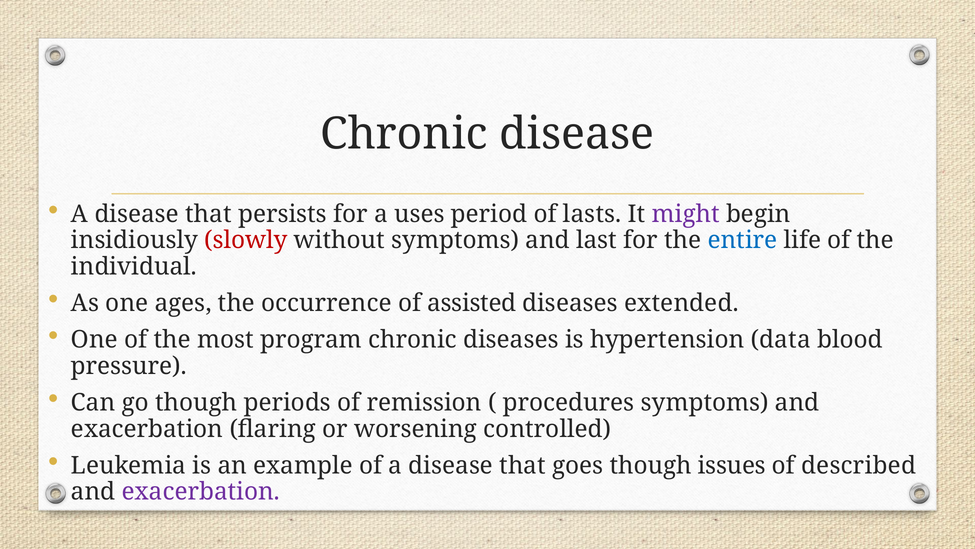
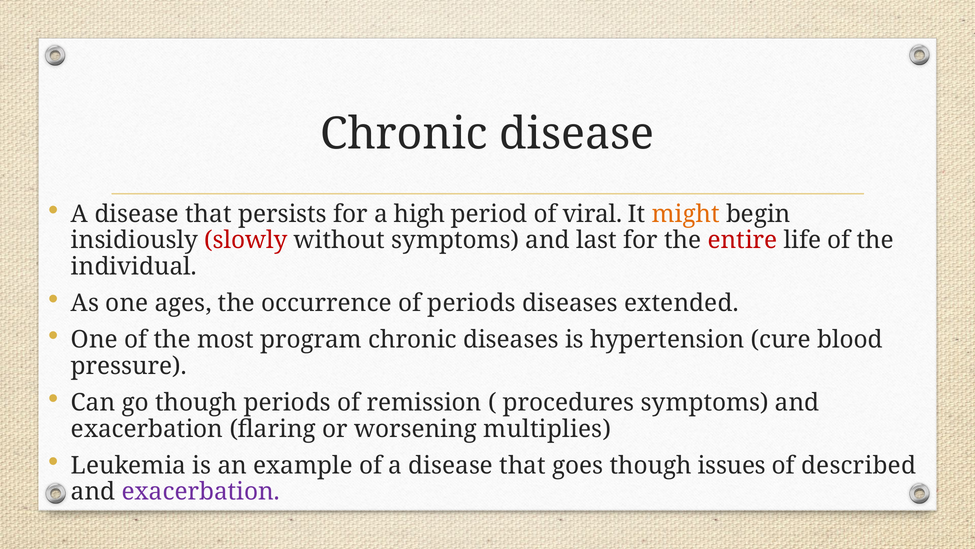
uses: uses -> high
lasts: lasts -> viral
might colour: purple -> orange
entire colour: blue -> red
of assisted: assisted -> periods
data: data -> cure
controlled: controlled -> multiplies
